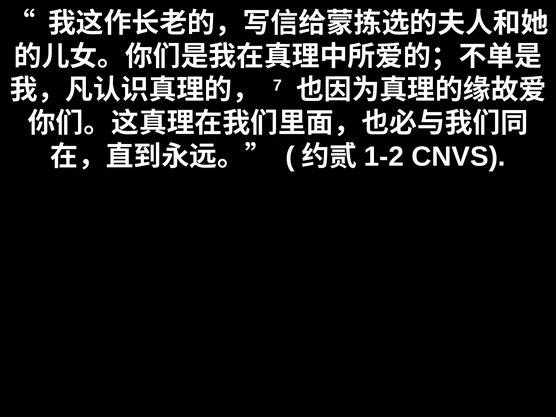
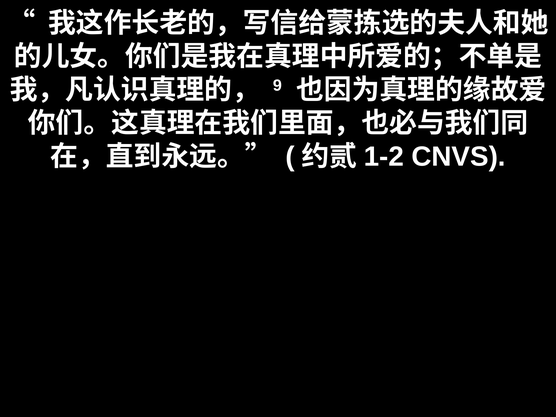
7: 7 -> 9
